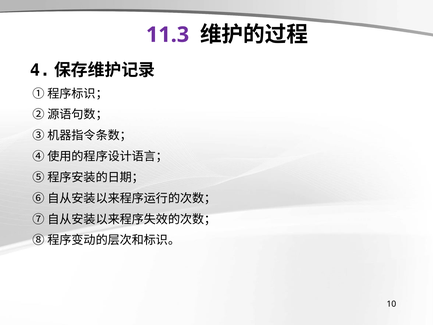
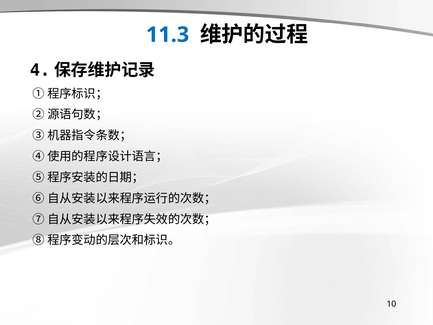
11.3 colour: purple -> blue
